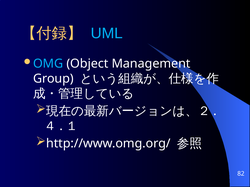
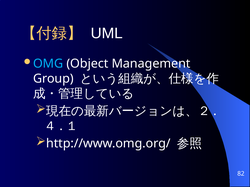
UML colour: light blue -> white
